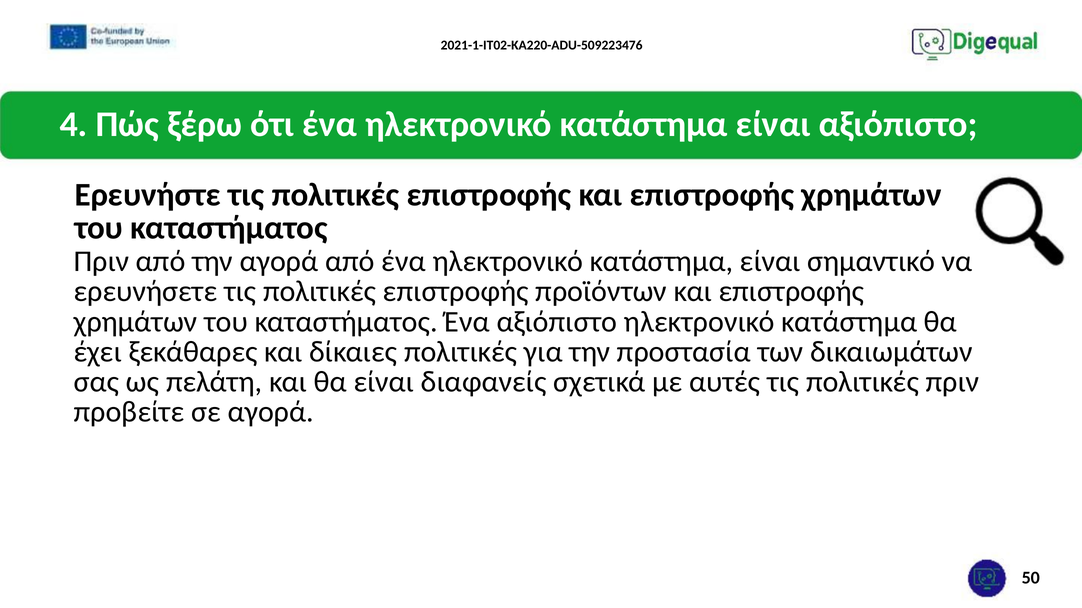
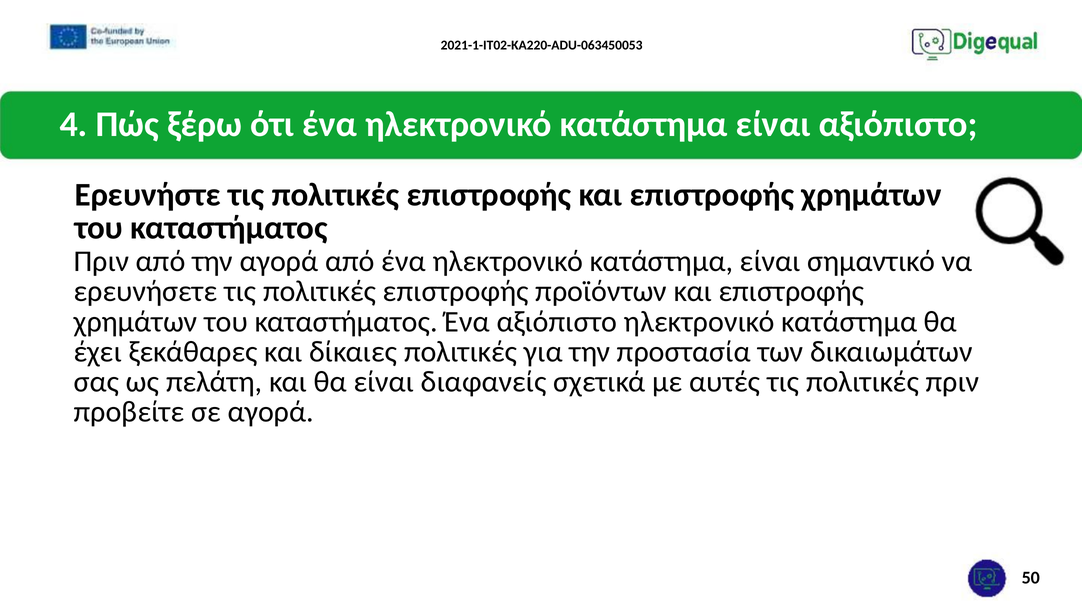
2021-1-IT02-KA220-ADU-509223476: 2021-1-IT02-KA220-ADU-509223476 -> 2021-1-IT02-KA220-ADU-063450053
